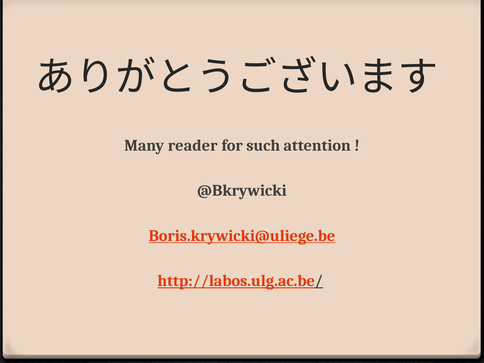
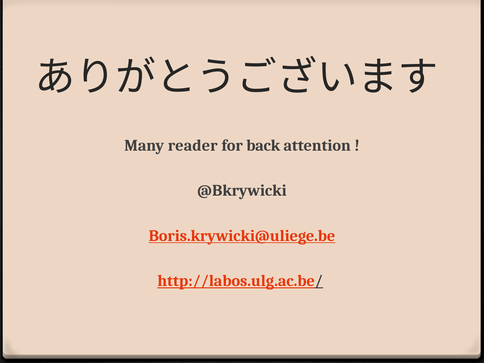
such: such -> back
